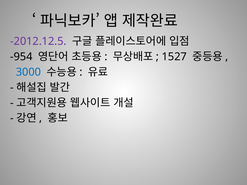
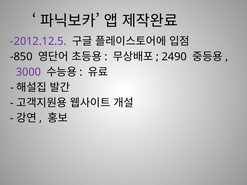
-954: -954 -> -850
1527: 1527 -> 2490
3000 colour: blue -> purple
